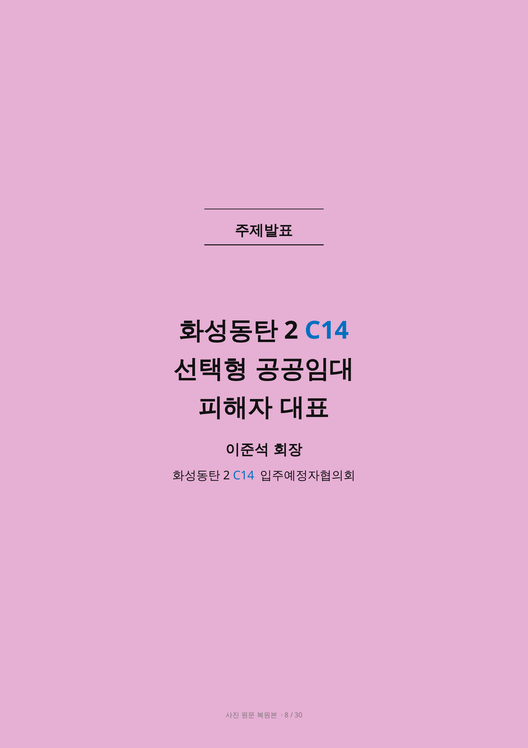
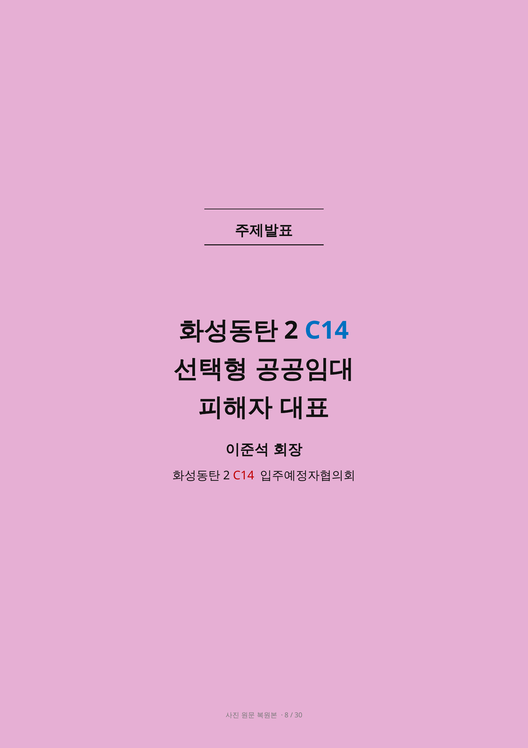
C14 at (244, 475) colour: blue -> red
